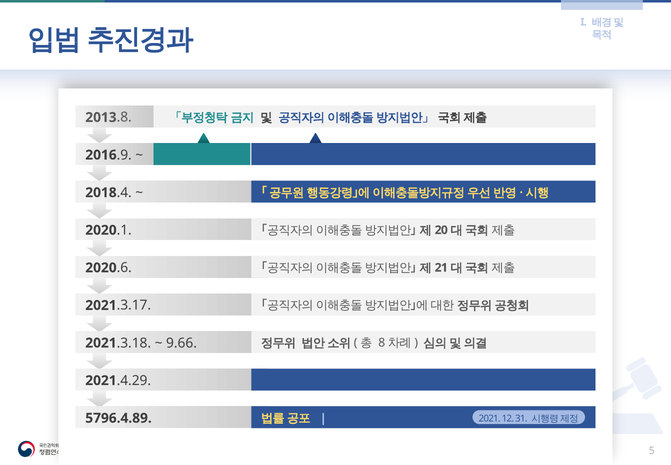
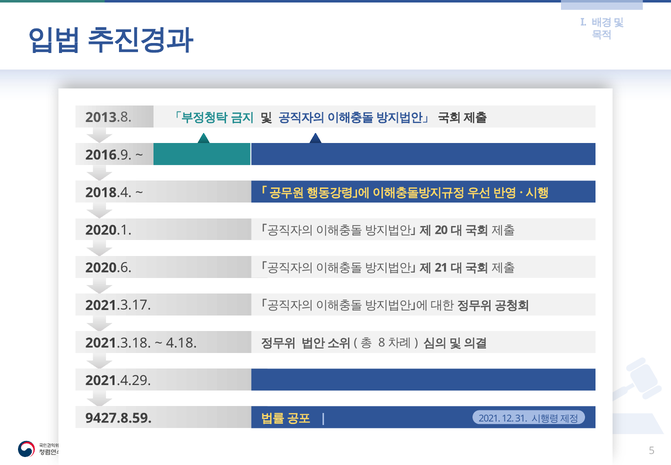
9.66: 9.66 -> 4.18
5796.4.89: 5796.4.89 -> 9427.8.59
